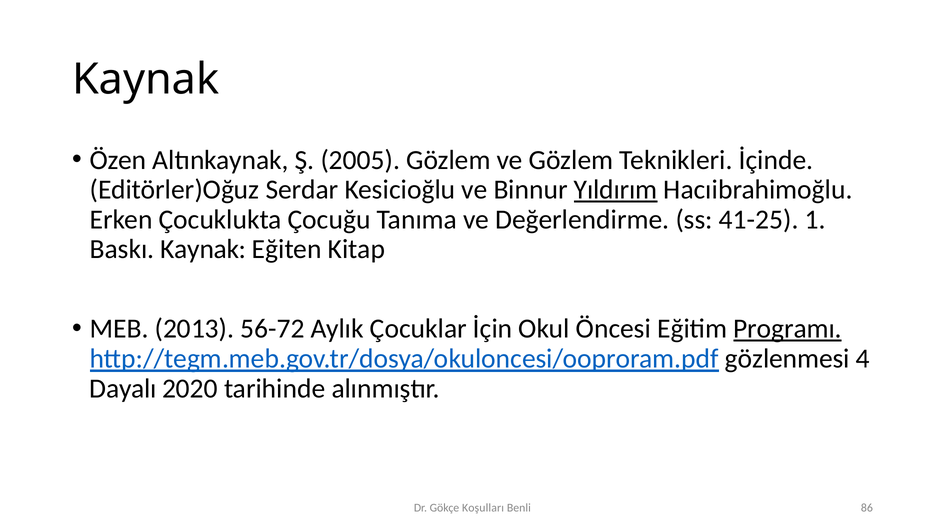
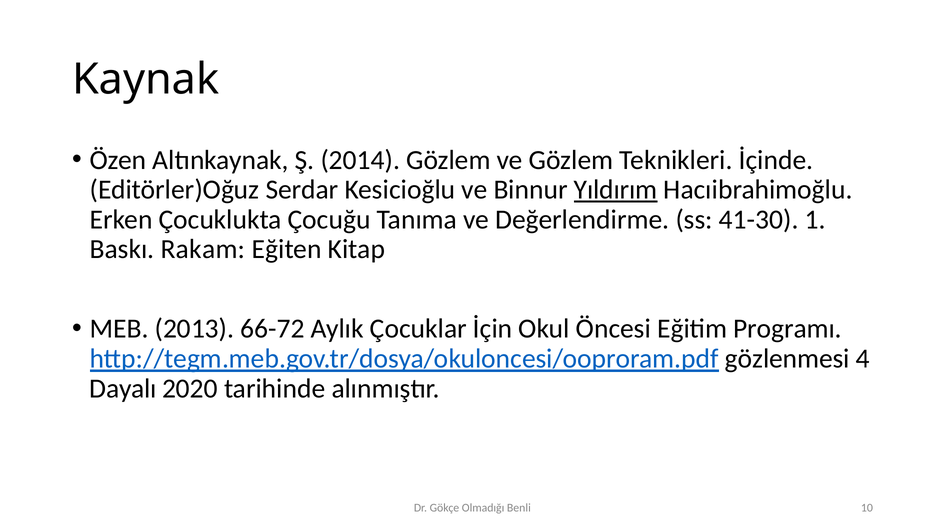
2005: 2005 -> 2014
41-25: 41-25 -> 41-30
Baskı Kaynak: Kaynak -> Rakam
56-72: 56-72 -> 66-72
Programı underline: present -> none
Koşulları: Koşulları -> Olmadığı
86: 86 -> 10
